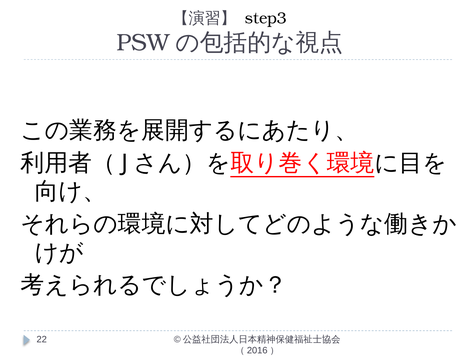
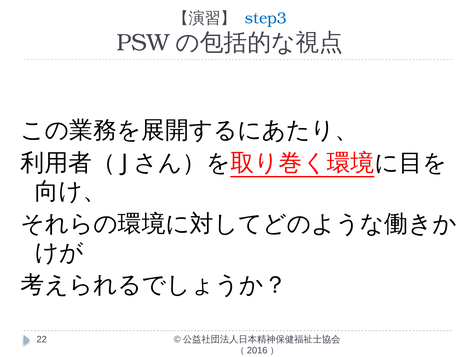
step3 colour: black -> blue
